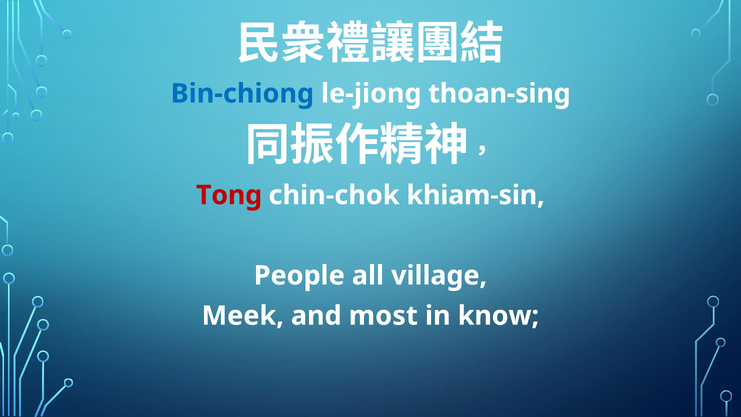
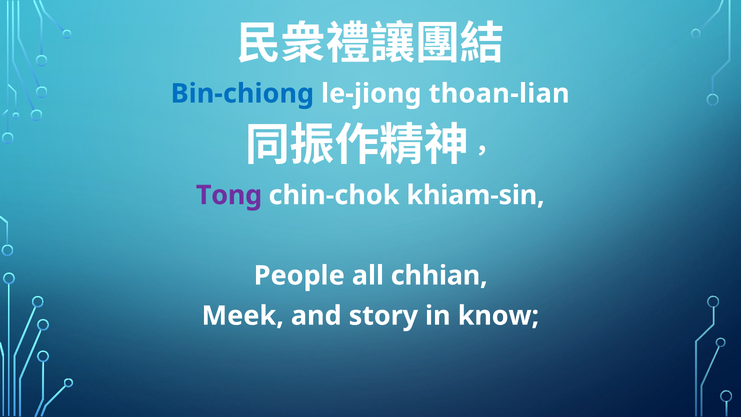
thoan-sing: thoan-sing -> thoan-lian
Tong colour: red -> purple
village: village -> chhian
most: most -> story
